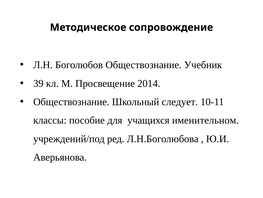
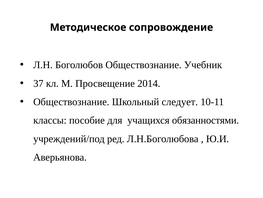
39: 39 -> 37
именительном: именительном -> обязанностями
